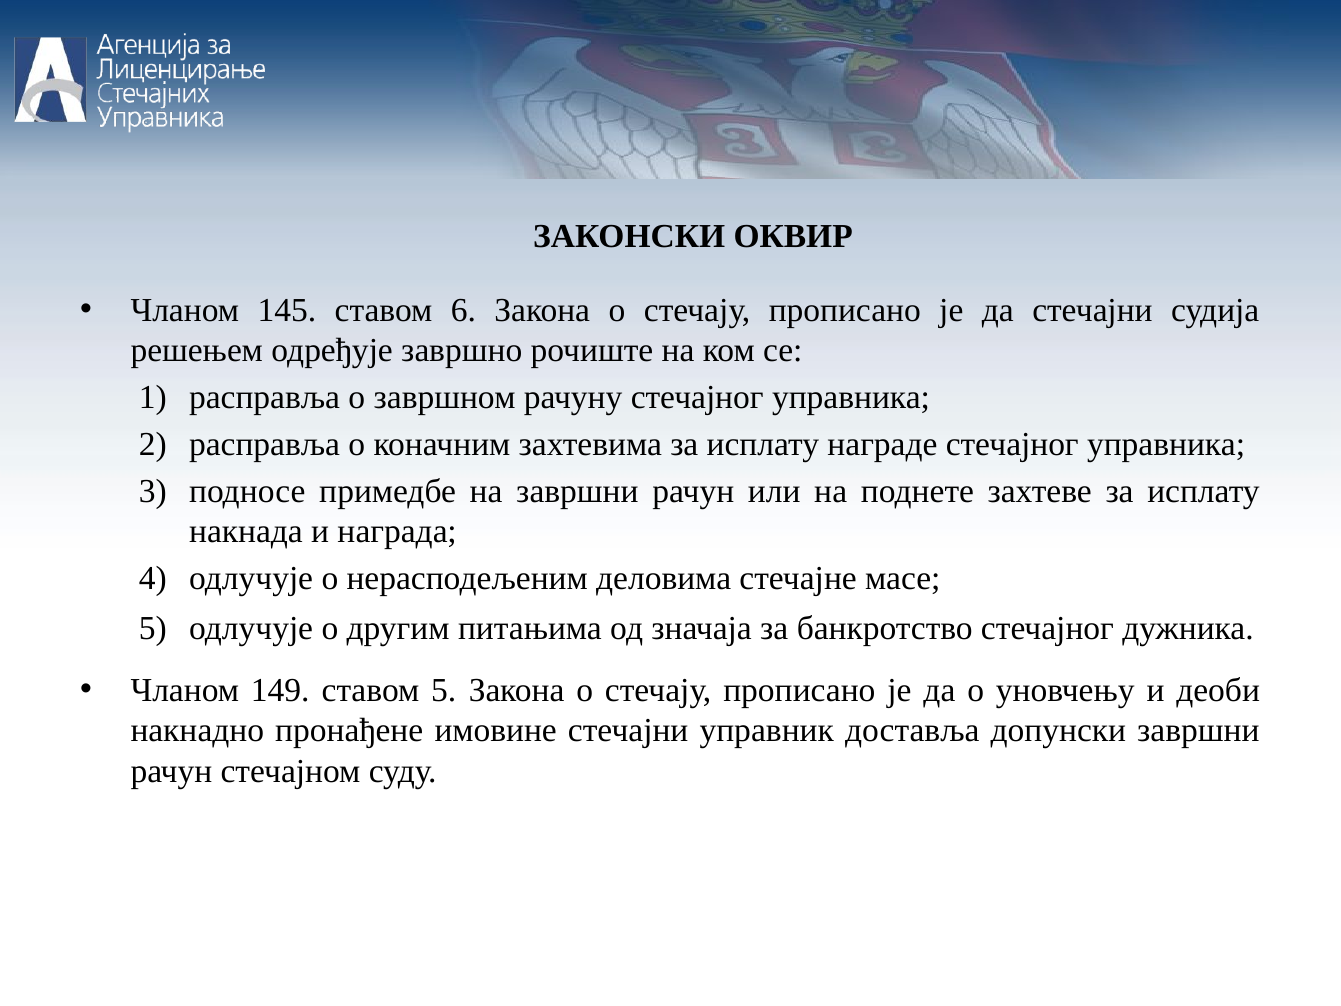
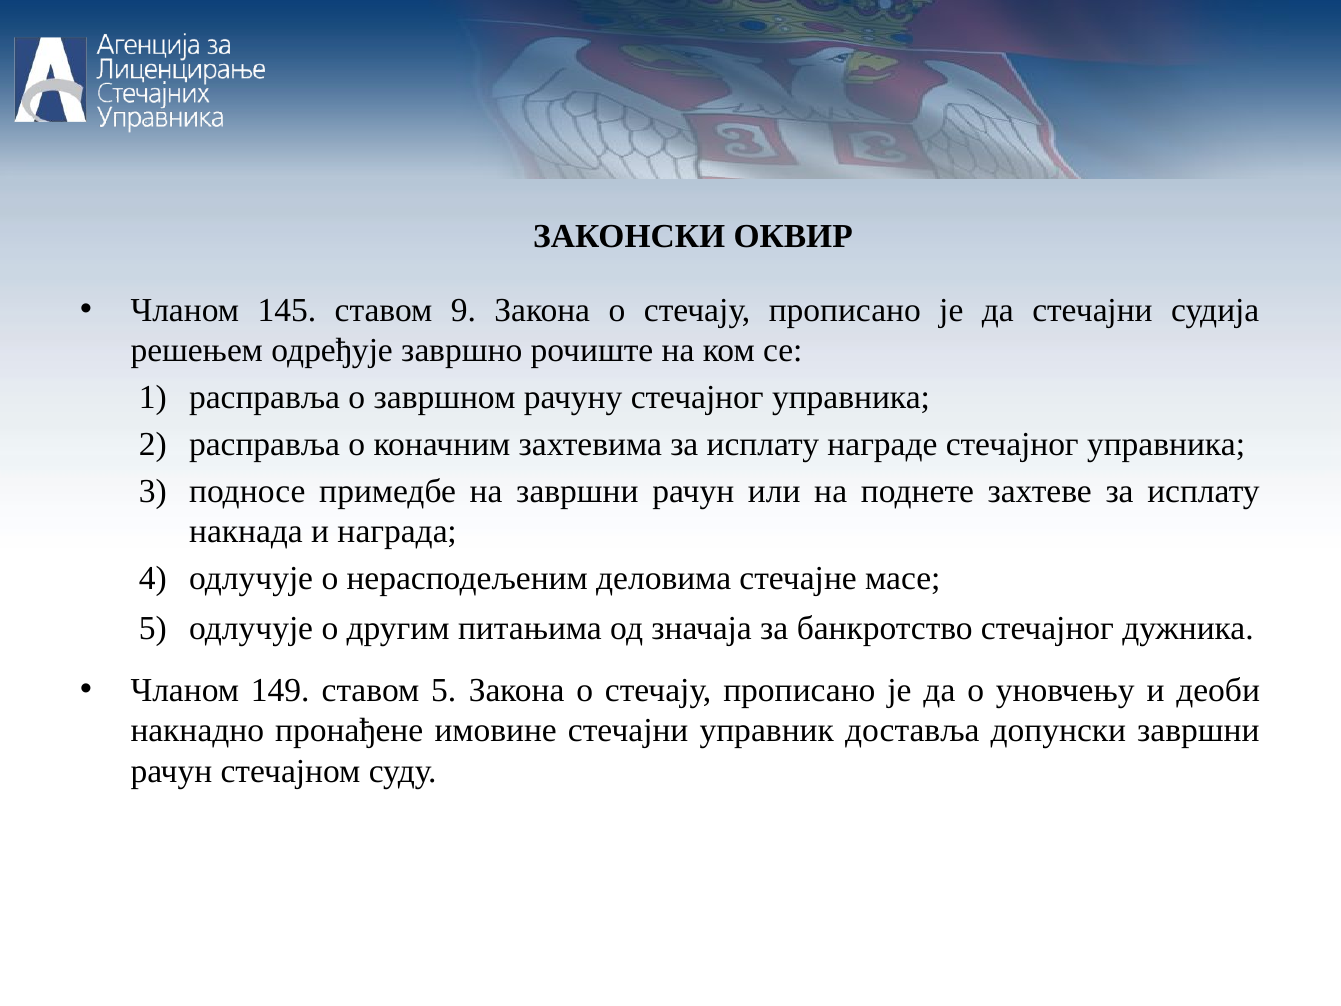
6: 6 -> 9
